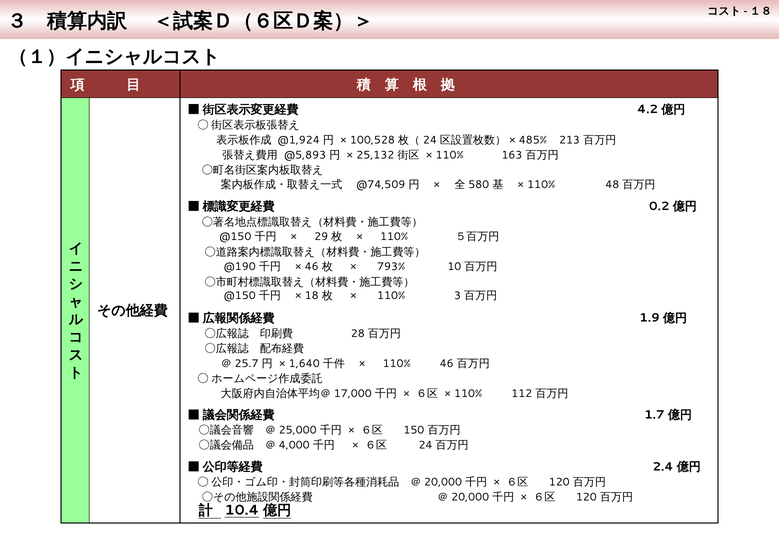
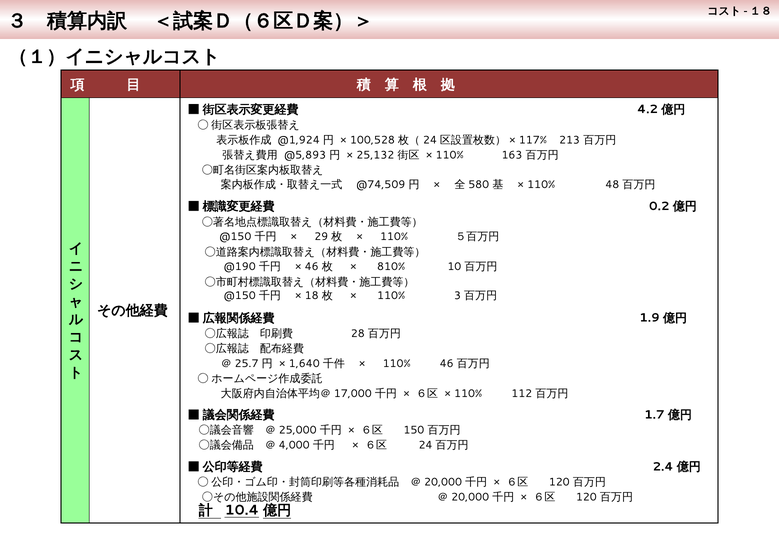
485%: 485% -> 117%
793%: 793% -> 810%
